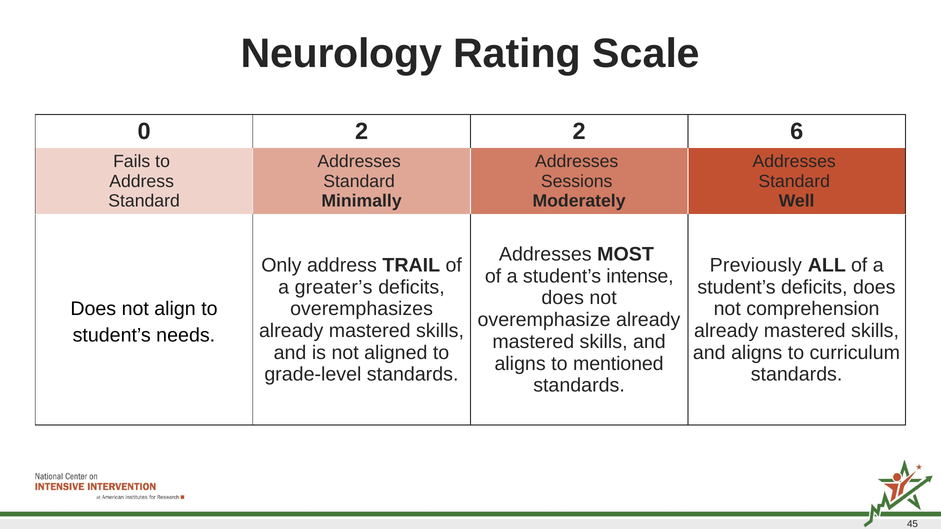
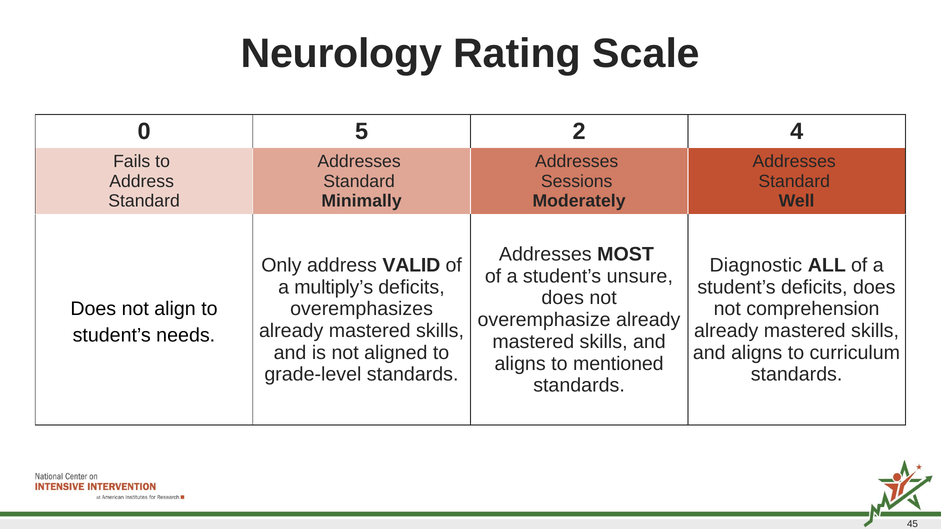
0 2: 2 -> 5
6: 6 -> 4
TRAIL: TRAIL -> VALID
Previously: Previously -> Diagnostic
intense: intense -> unsure
greater’s: greater’s -> multiply’s
